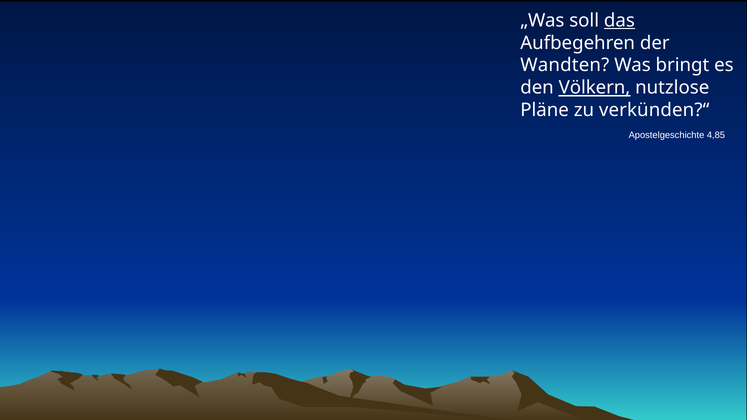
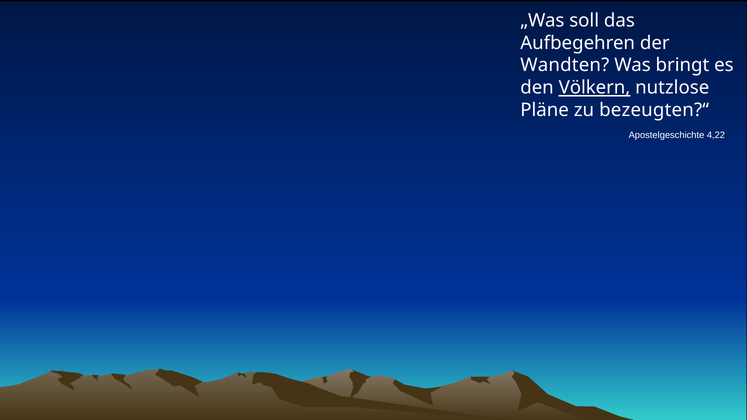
das underline: present -> none
verkünden?“: verkünden?“ -> bezeugten?“
4,85: 4,85 -> 4,22
